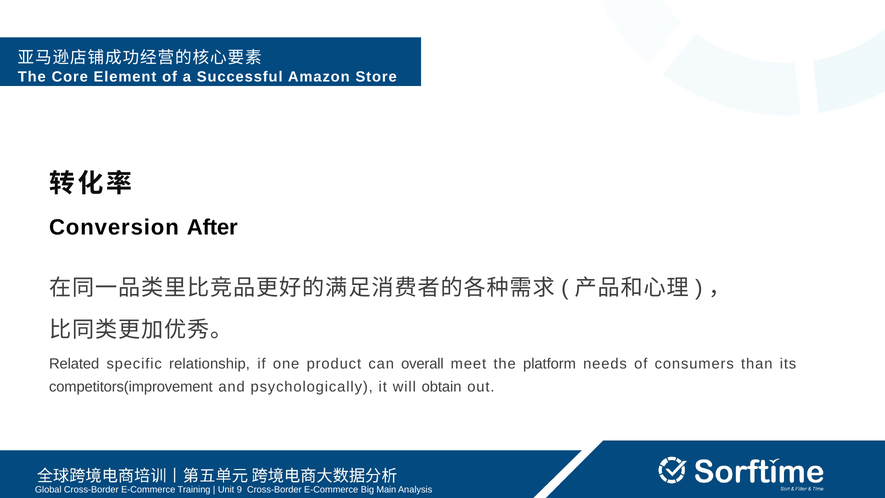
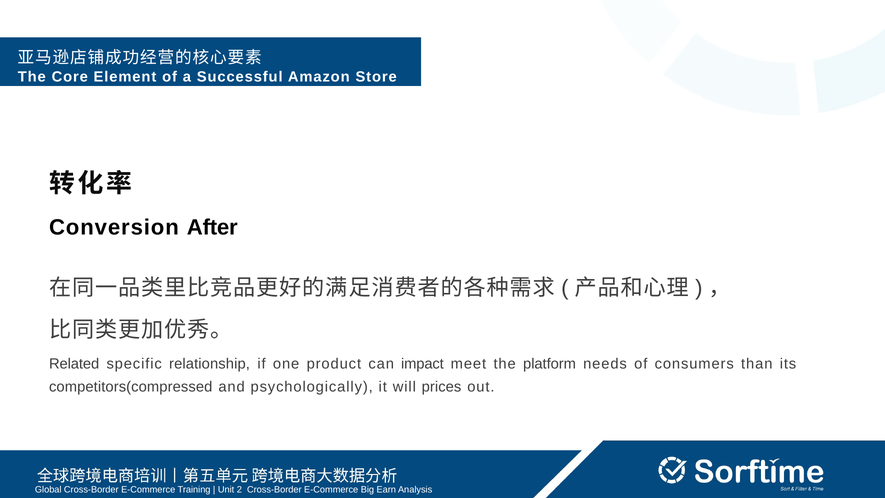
overall: overall -> impact
competitors(improvement: competitors(improvement -> competitors(compressed
obtain: obtain -> prices
9: 9 -> 2
Main: Main -> Earn
